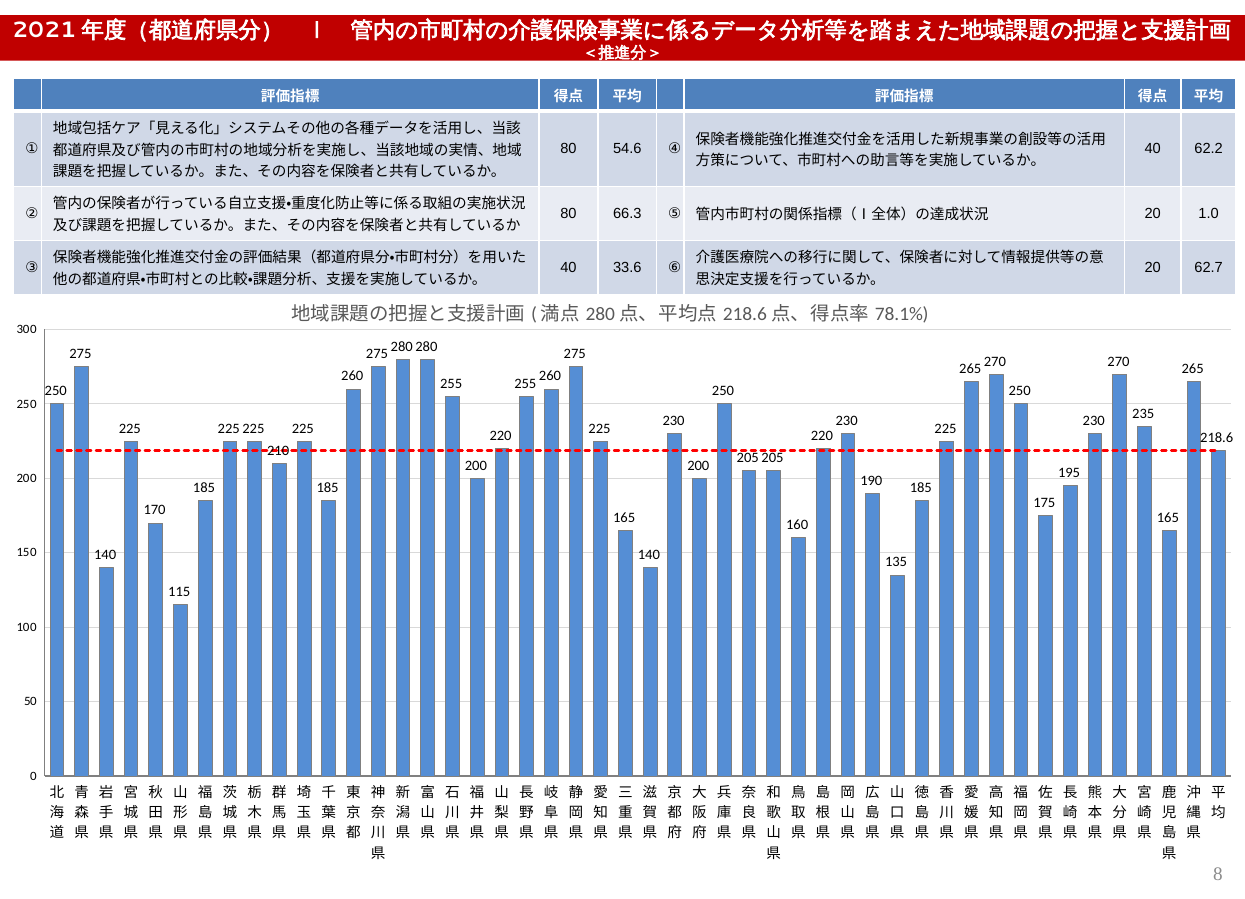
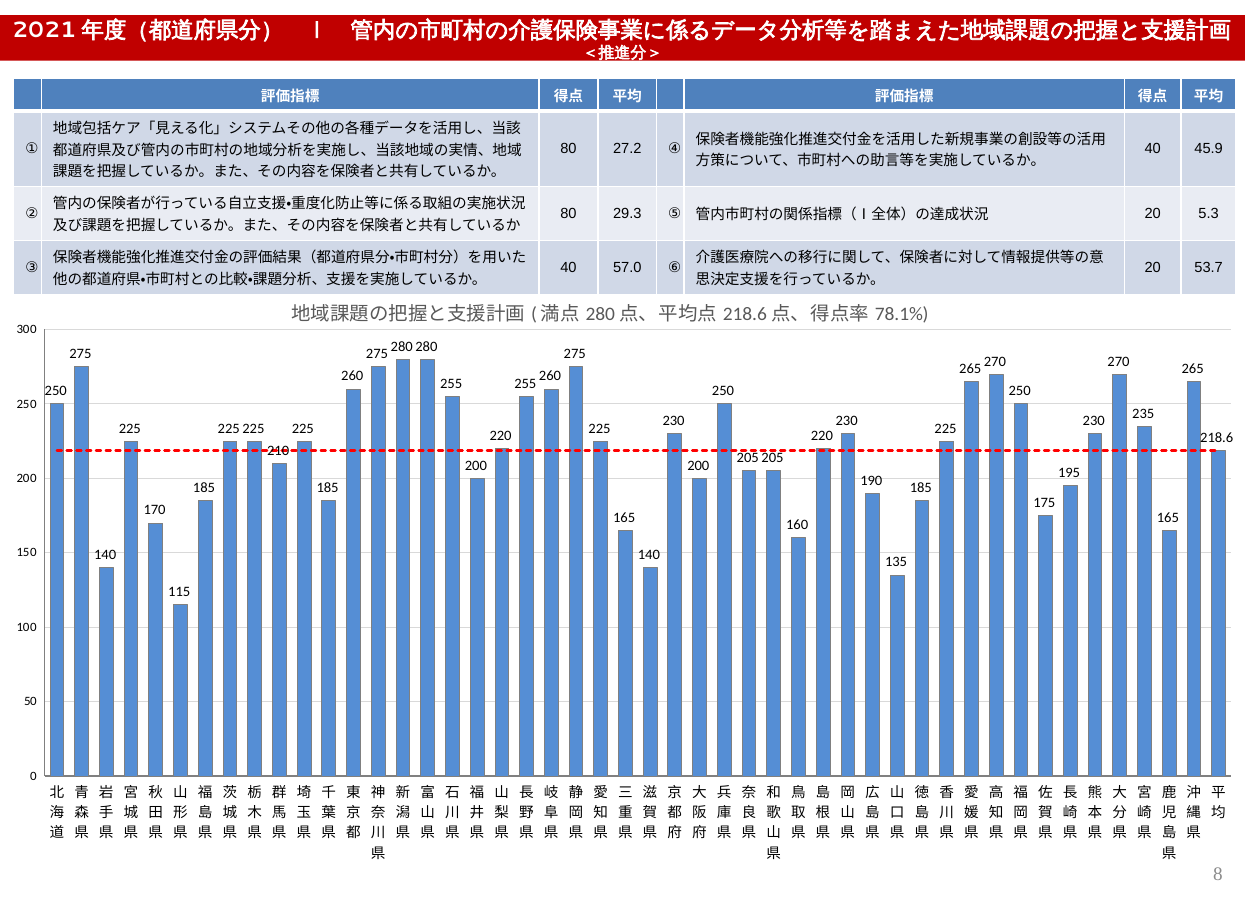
54.6: 54.6 -> 27.2
62.2: 62.2 -> 45.9
66.3: 66.3 -> 29.3
1.0: 1.0 -> 5.3
33.6: 33.6 -> 57.0
62.7: 62.7 -> 53.7
